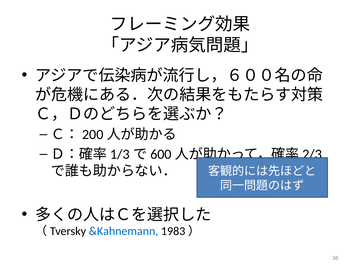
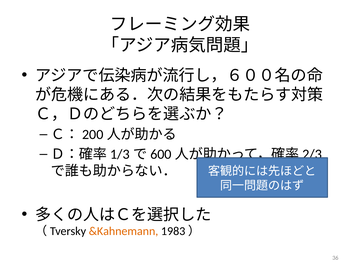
&Kahnemann colour: blue -> orange
